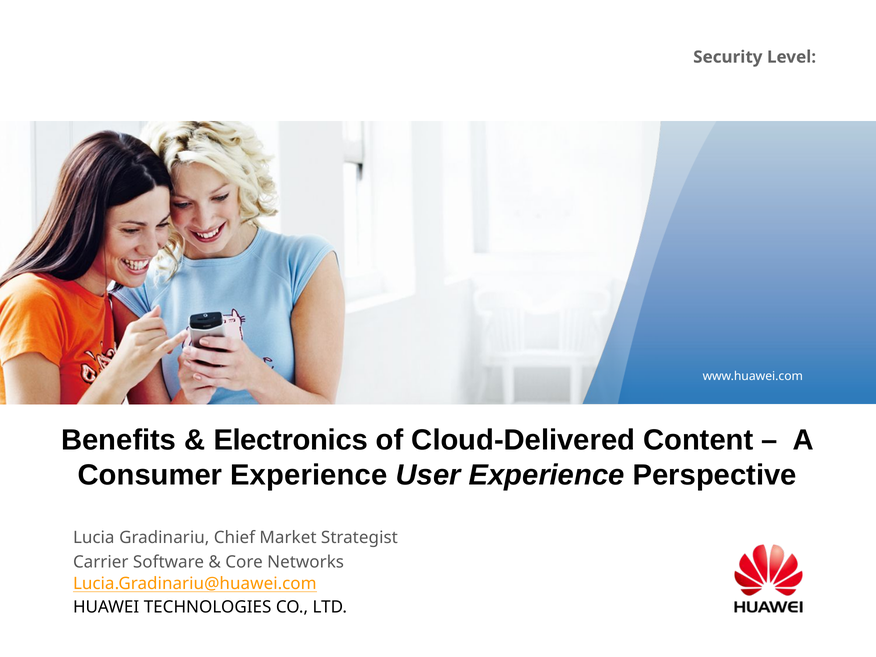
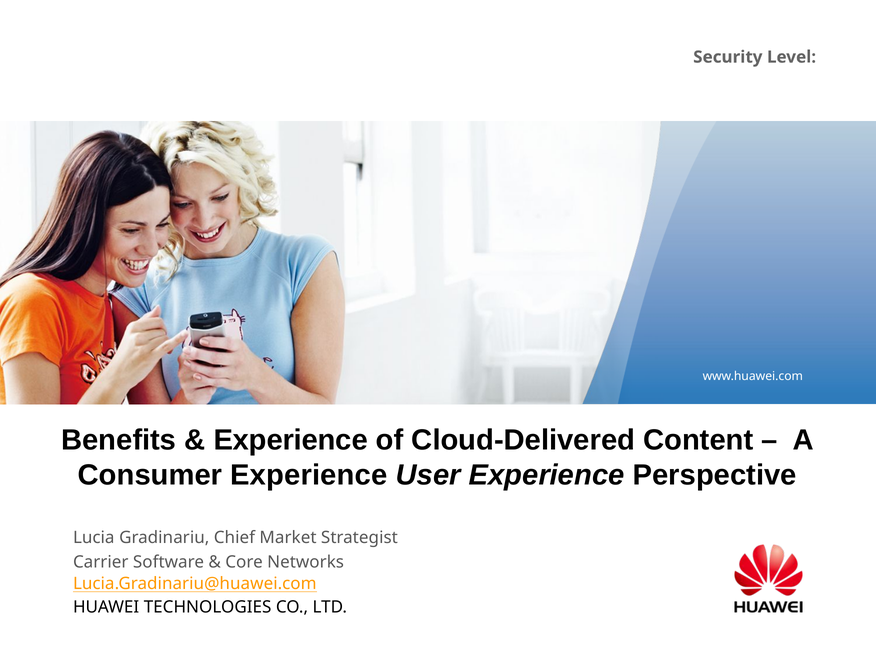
Electronics at (291, 440): Electronics -> Experience
